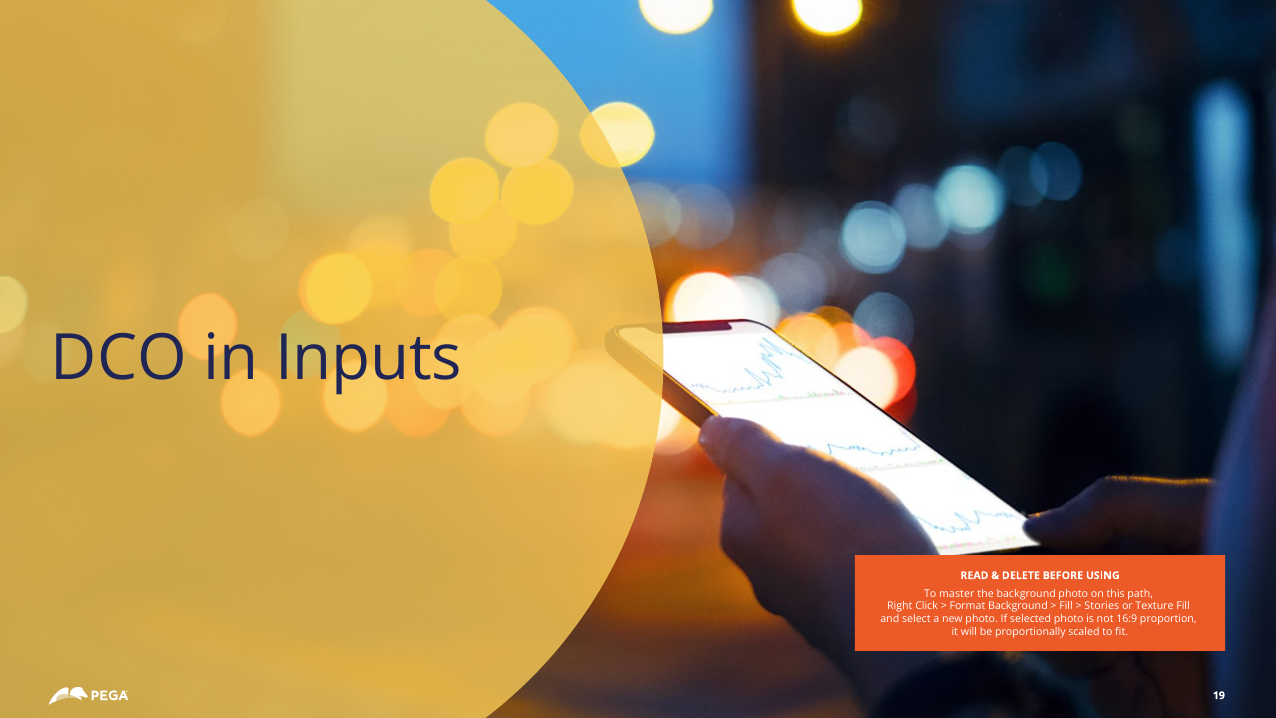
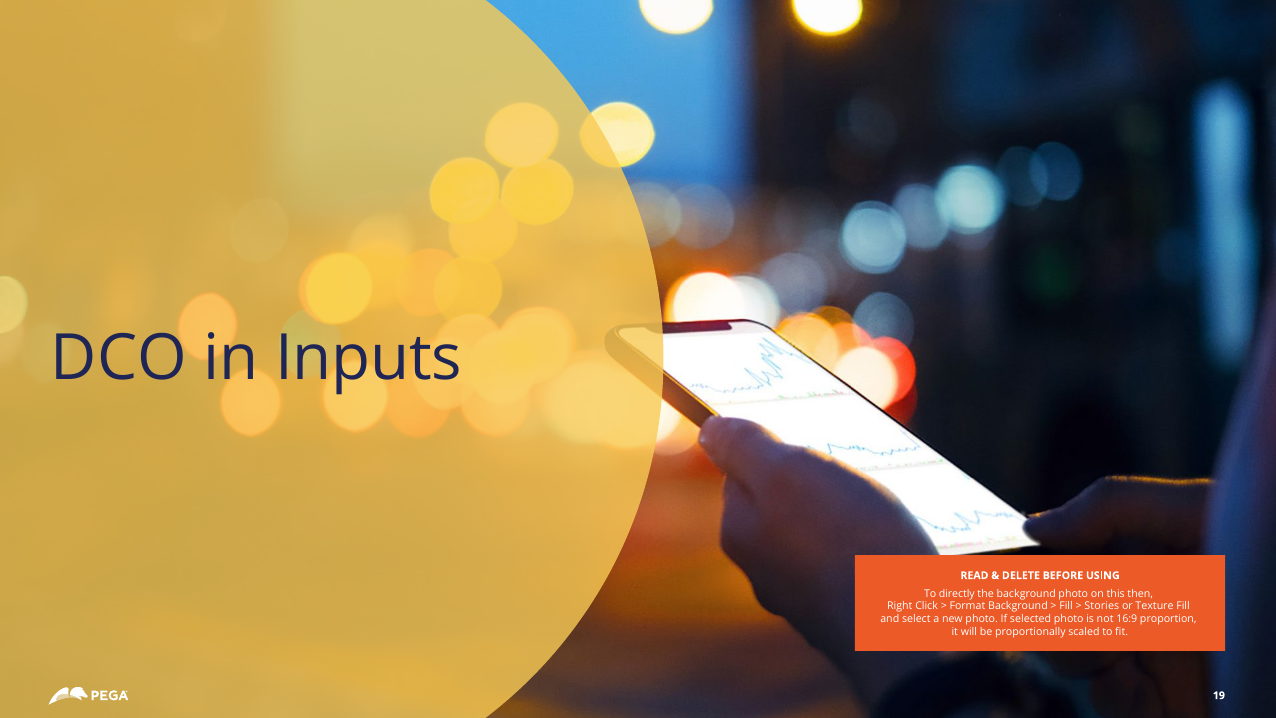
master: master -> directly
path: path -> then
